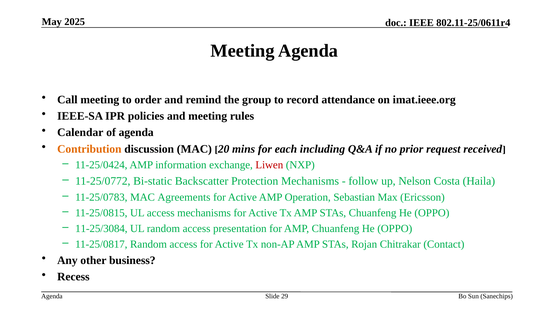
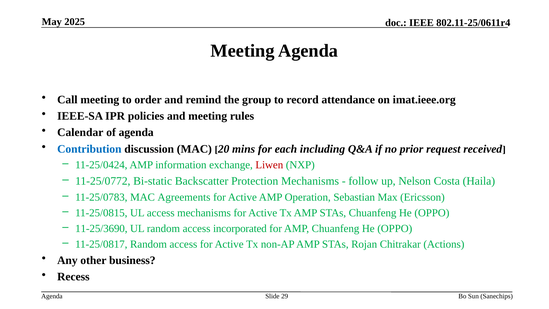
Contribution colour: orange -> blue
11-25/3084: 11-25/3084 -> 11-25/3690
presentation: presentation -> incorporated
Contact: Contact -> Actions
